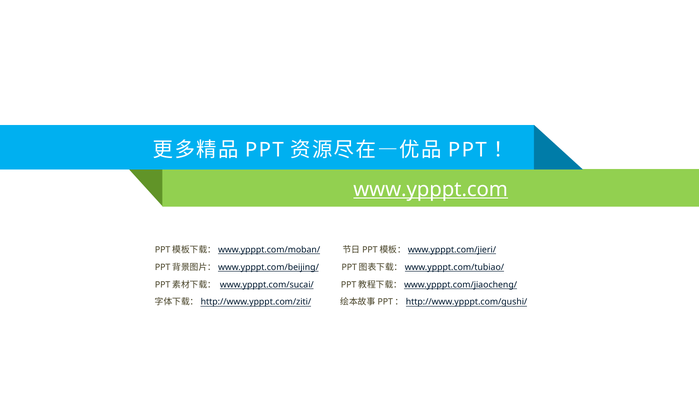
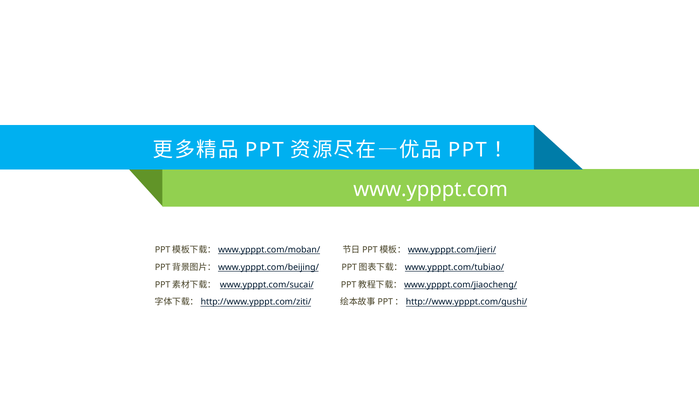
www.ypppt.com underline: present -> none
